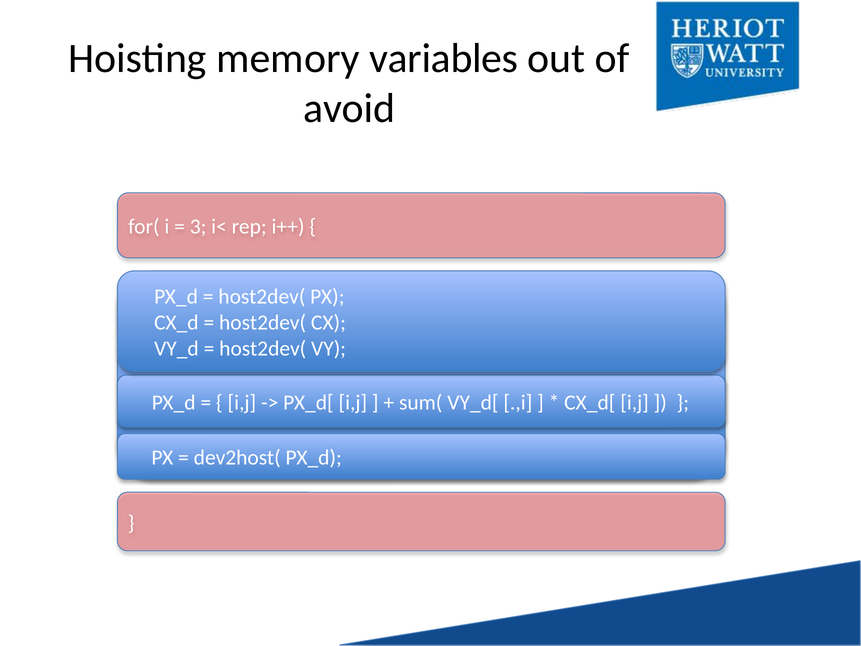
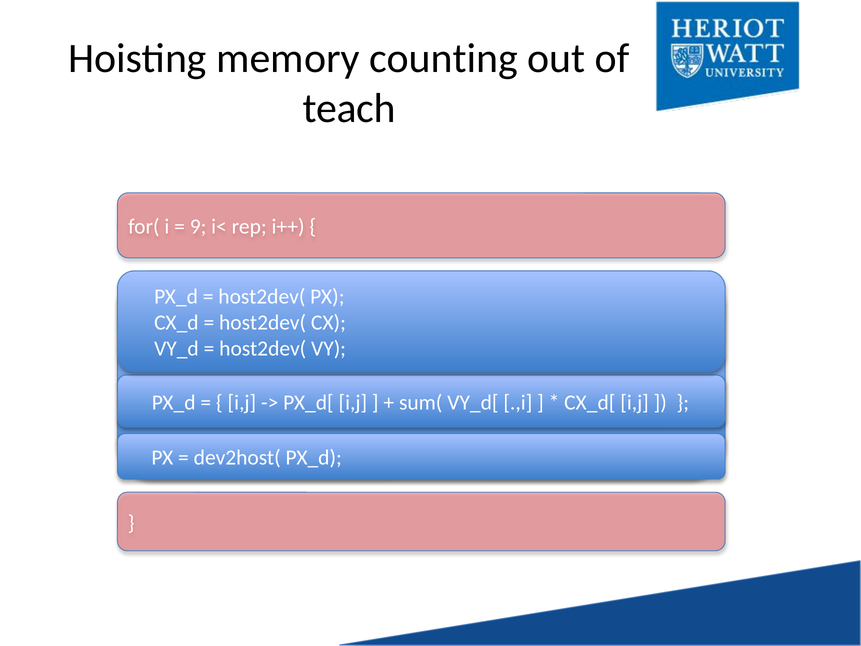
variables: variables -> counting
avoid: avoid -> teach
3: 3 -> 9
